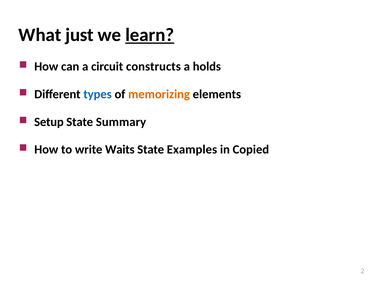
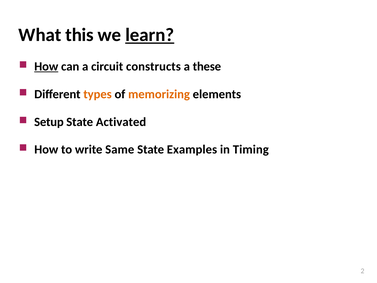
just: just -> this
How at (46, 66) underline: none -> present
holds: holds -> these
types colour: blue -> orange
Summary: Summary -> Activated
Waits: Waits -> Same
Copied: Copied -> Timing
